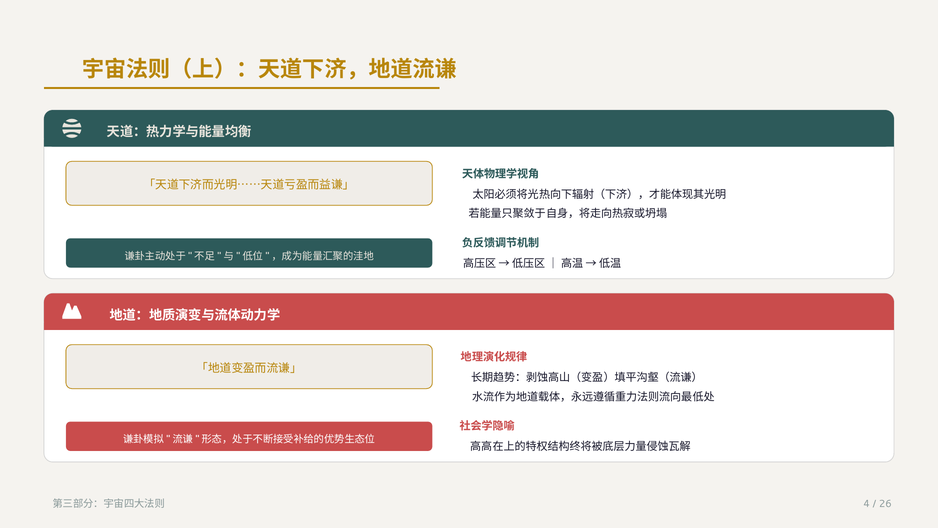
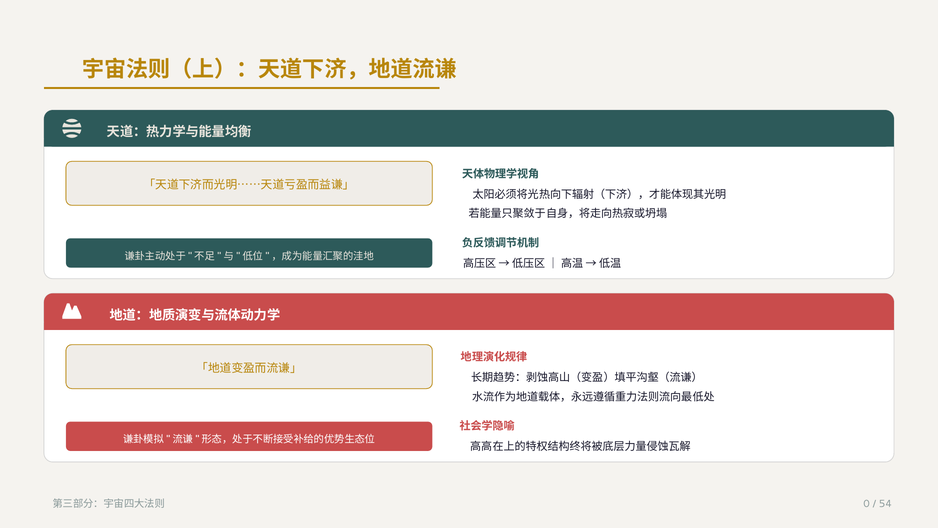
4: 4 -> 0
26: 26 -> 54
